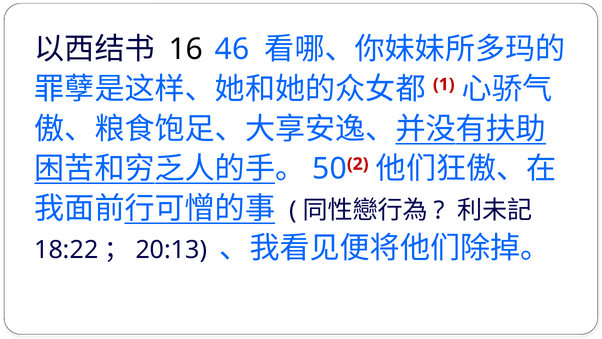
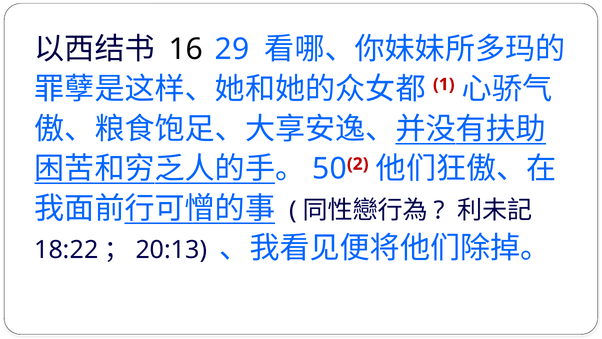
46: 46 -> 29
